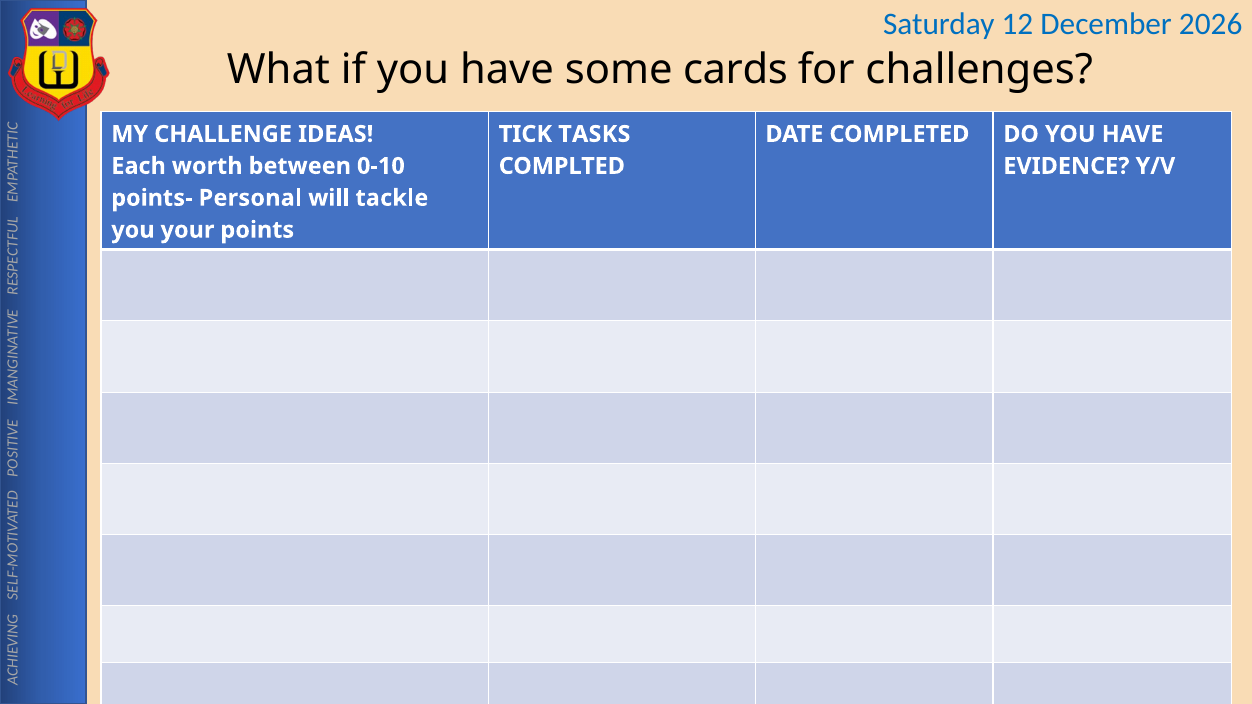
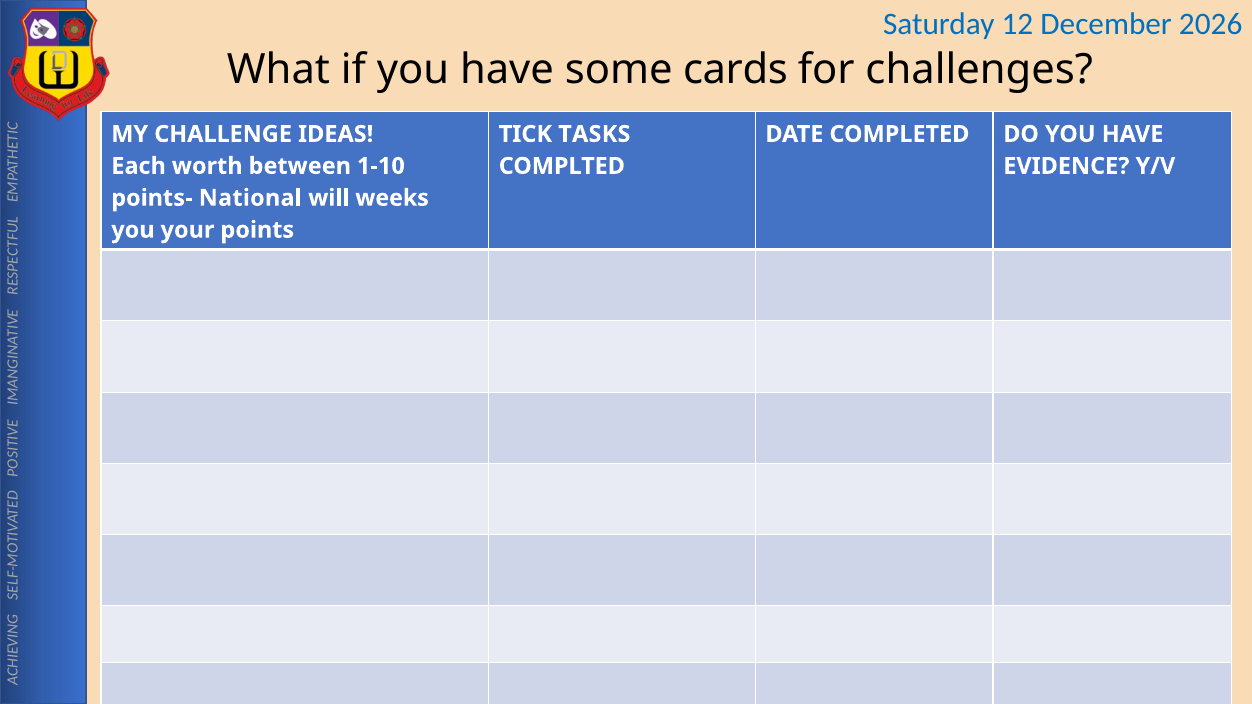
0-10: 0-10 -> 1-10
Personal: Personal -> National
tackle: tackle -> weeks
